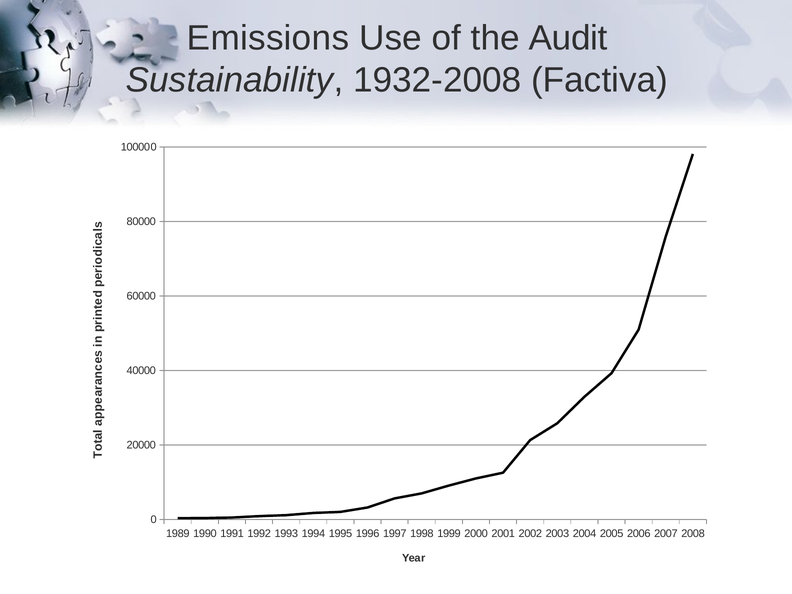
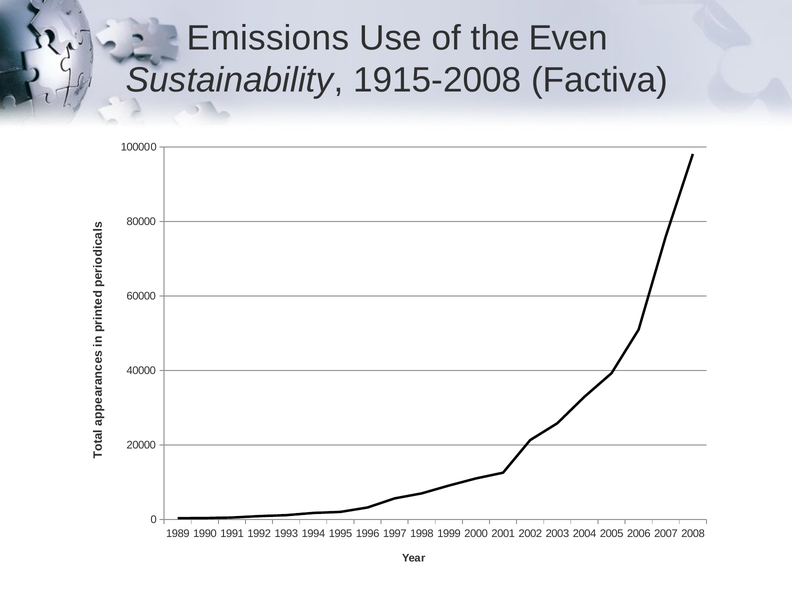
Audit: Audit -> Even
1932-2008: 1932-2008 -> 1915-2008
